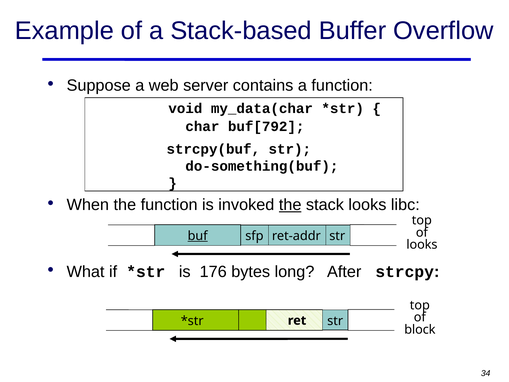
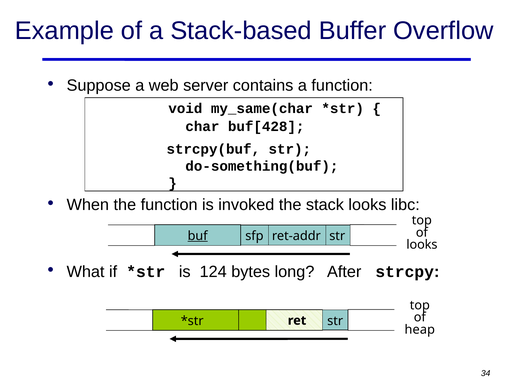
my_data(char: my_data(char -> my_same(char
buf[792: buf[792 -> buf[428
the at (290, 205) underline: present -> none
176: 176 -> 124
block: block -> heap
